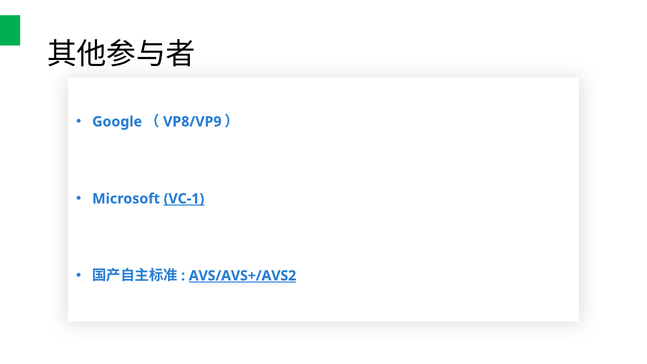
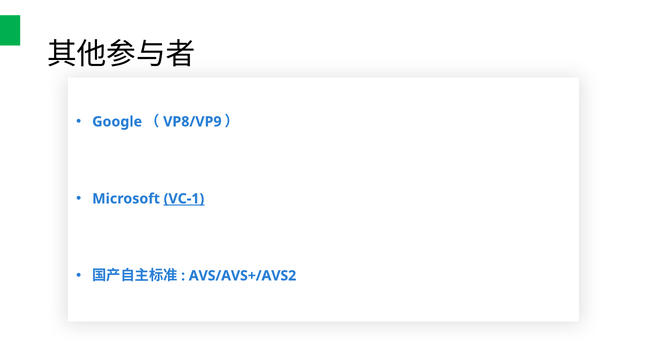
AVS/AVS+/AVS2 underline: present -> none
